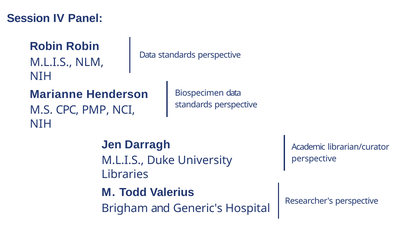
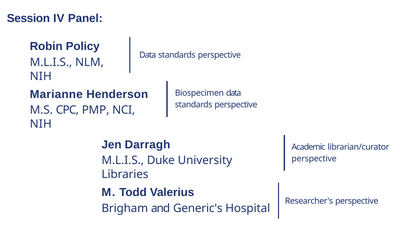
Robin Robin: Robin -> Policy
